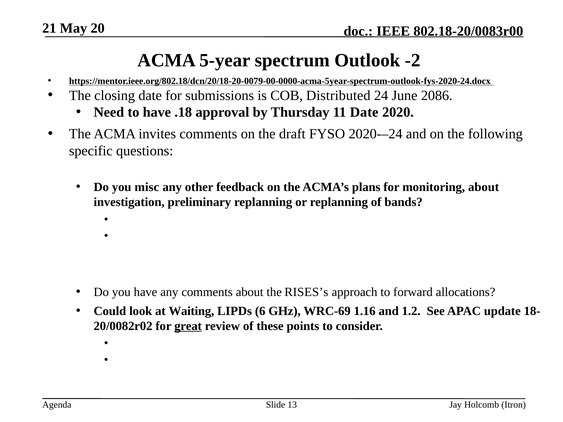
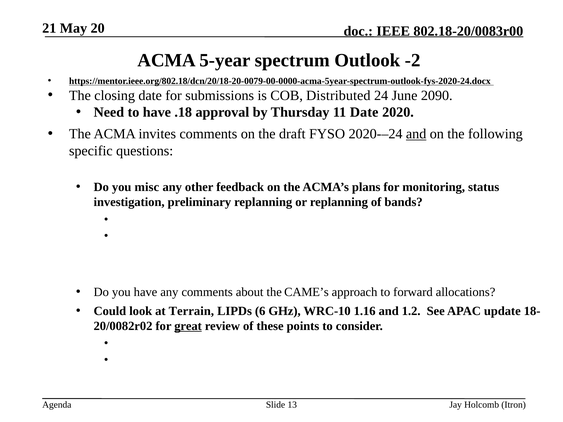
2086: 2086 -> 2090
and at (416, 134) underline: none -> present
monitoring about: about -> status
RISES’s: RISES’s -> CAME’s
Waiting: Waiting -> Terrain
WRC-69: WRC-69 -> WRC-10
